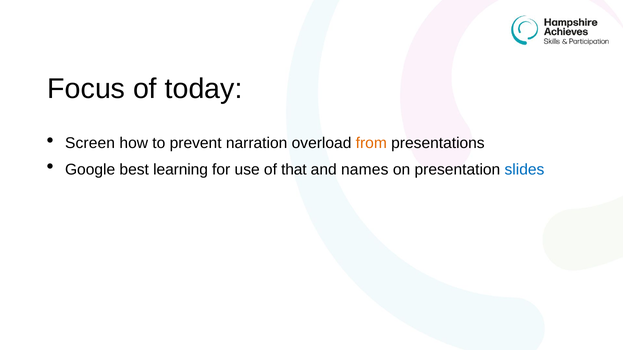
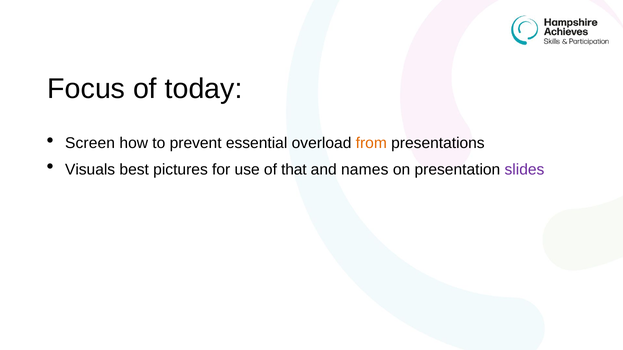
narration: narration -> essential
Google: Google -> Visuals
learning: learning -> pictures
slides colour: blue -> purple
